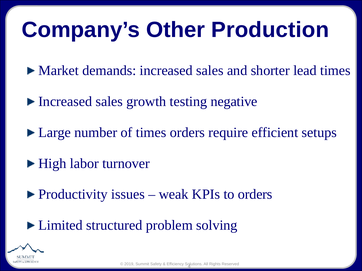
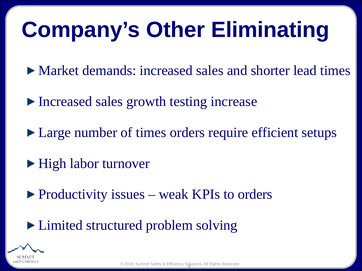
Production: Production -> Eliminating
negative: negative -> increase
